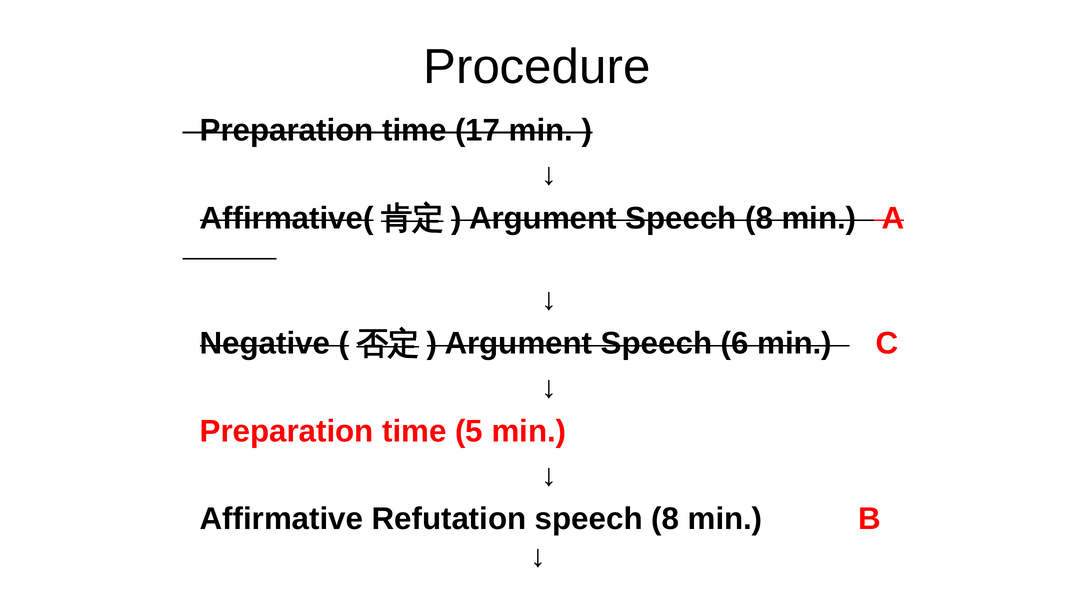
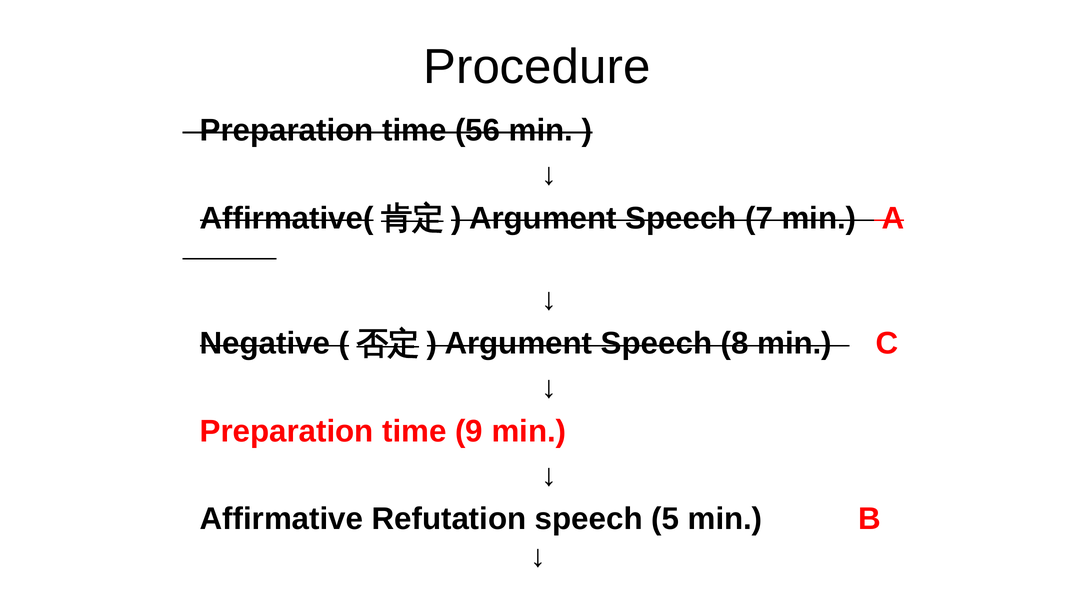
17: 17 -> 56
Argument Speech 8: 8 -> 7
6: 6 -> 8
5: 5 -> 9
Refutation speech 8: 8 -> 5
